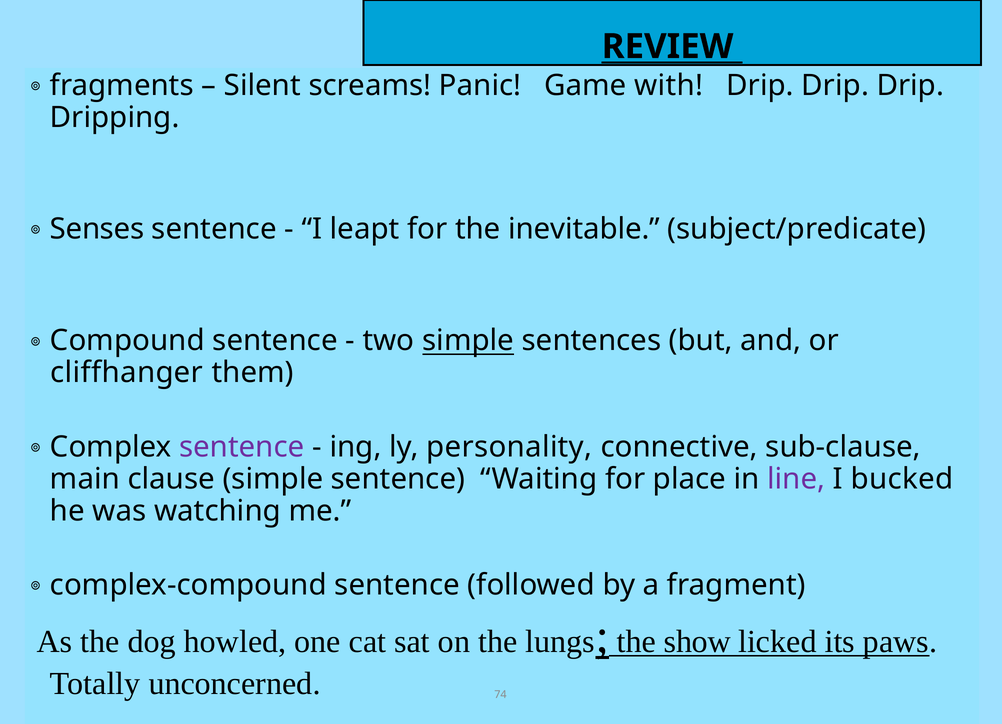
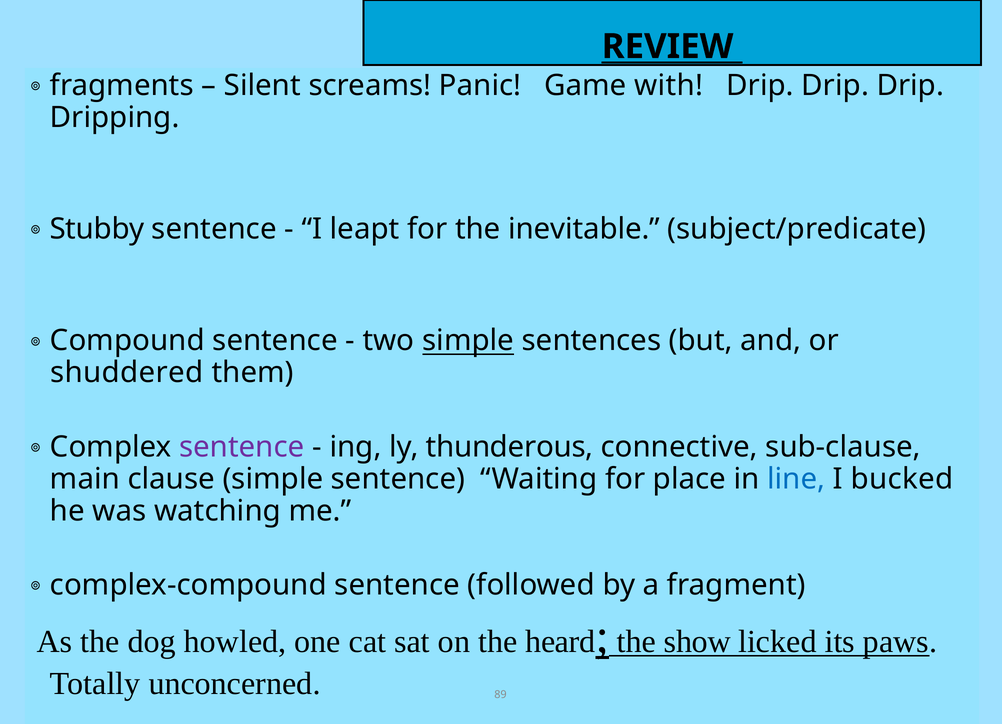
Senses: Senses -> Stubby
cliffhanger: cliffhanger -> shuddered
personality: personality -> thunderous
line colour: purple -> blue
lungs: lungs -> heard
74: 74 -> 89
